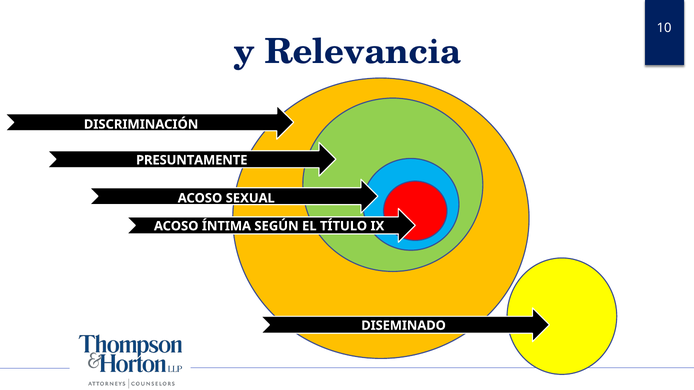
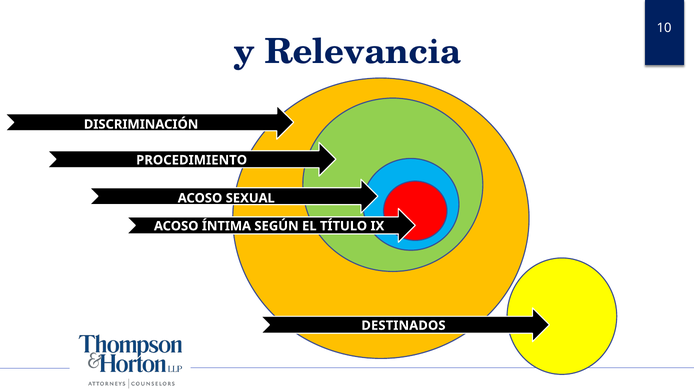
PRESUNTAMENTE: PRESUNTAMENTE -> PROCEDIMIENTO
DISEMINADO: DISEMINADO -> DESTINADOS
